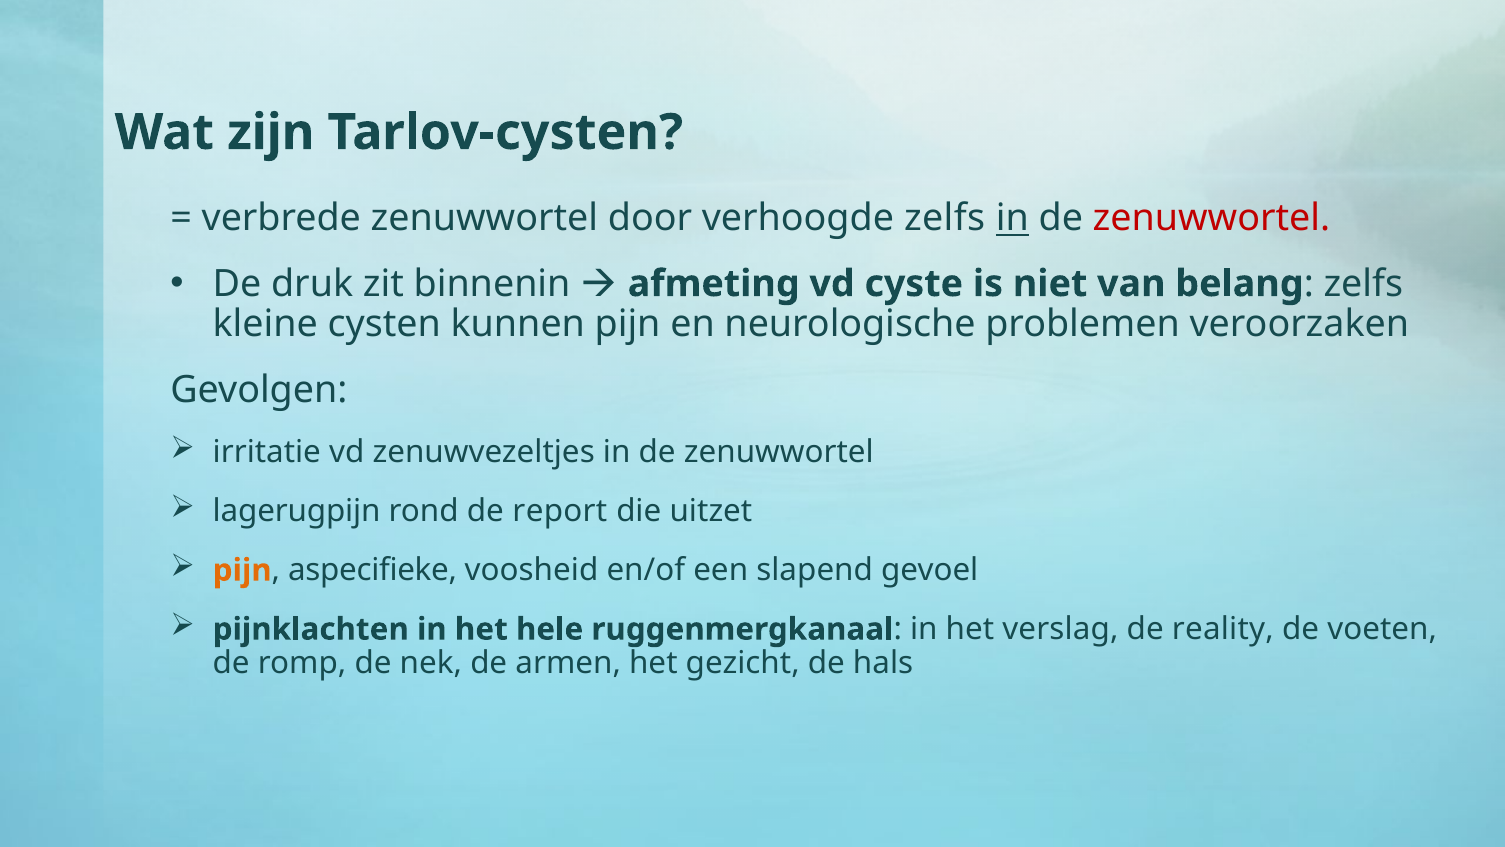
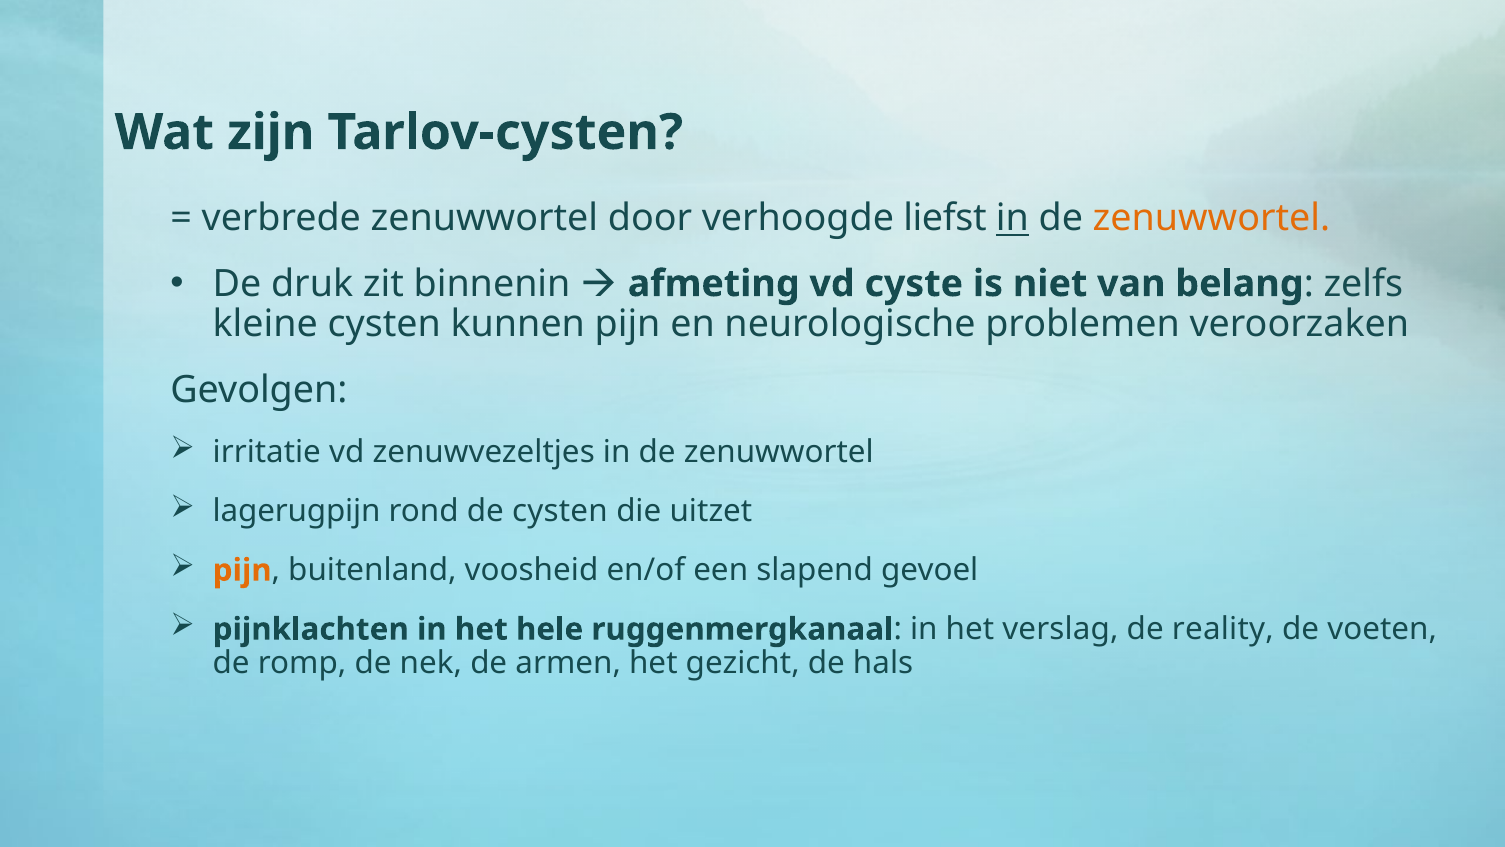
verhoogde zelfs: zelfs -> liefst
zenuwwortel at (1211, 218) colour: red -> orange
de report: report -> cysten
aspecifieke: aspecifieke -> buitenland
